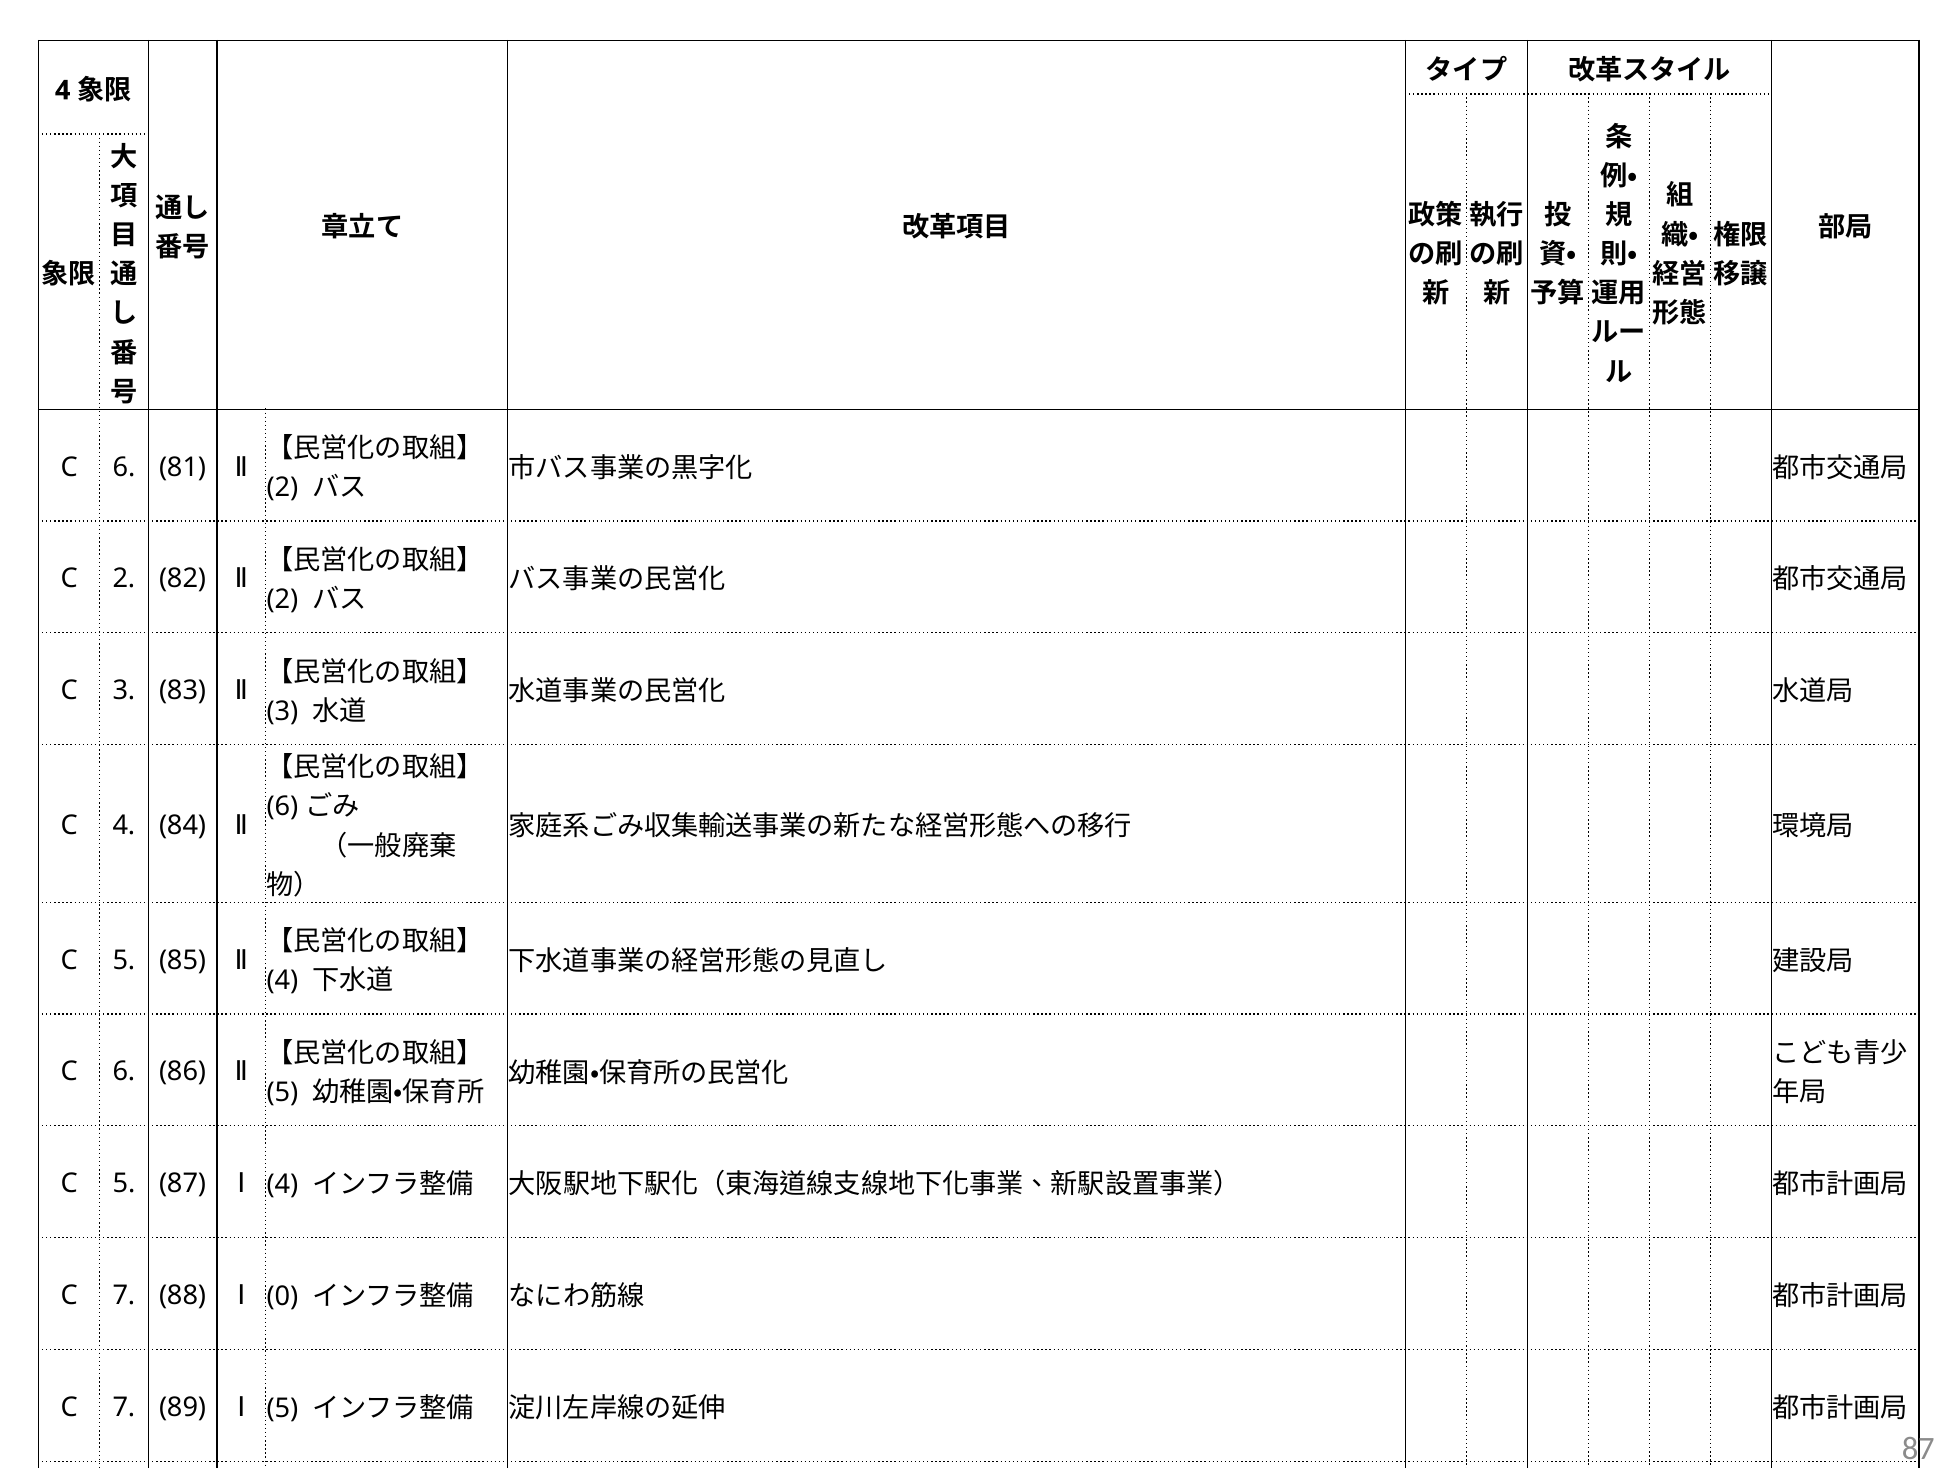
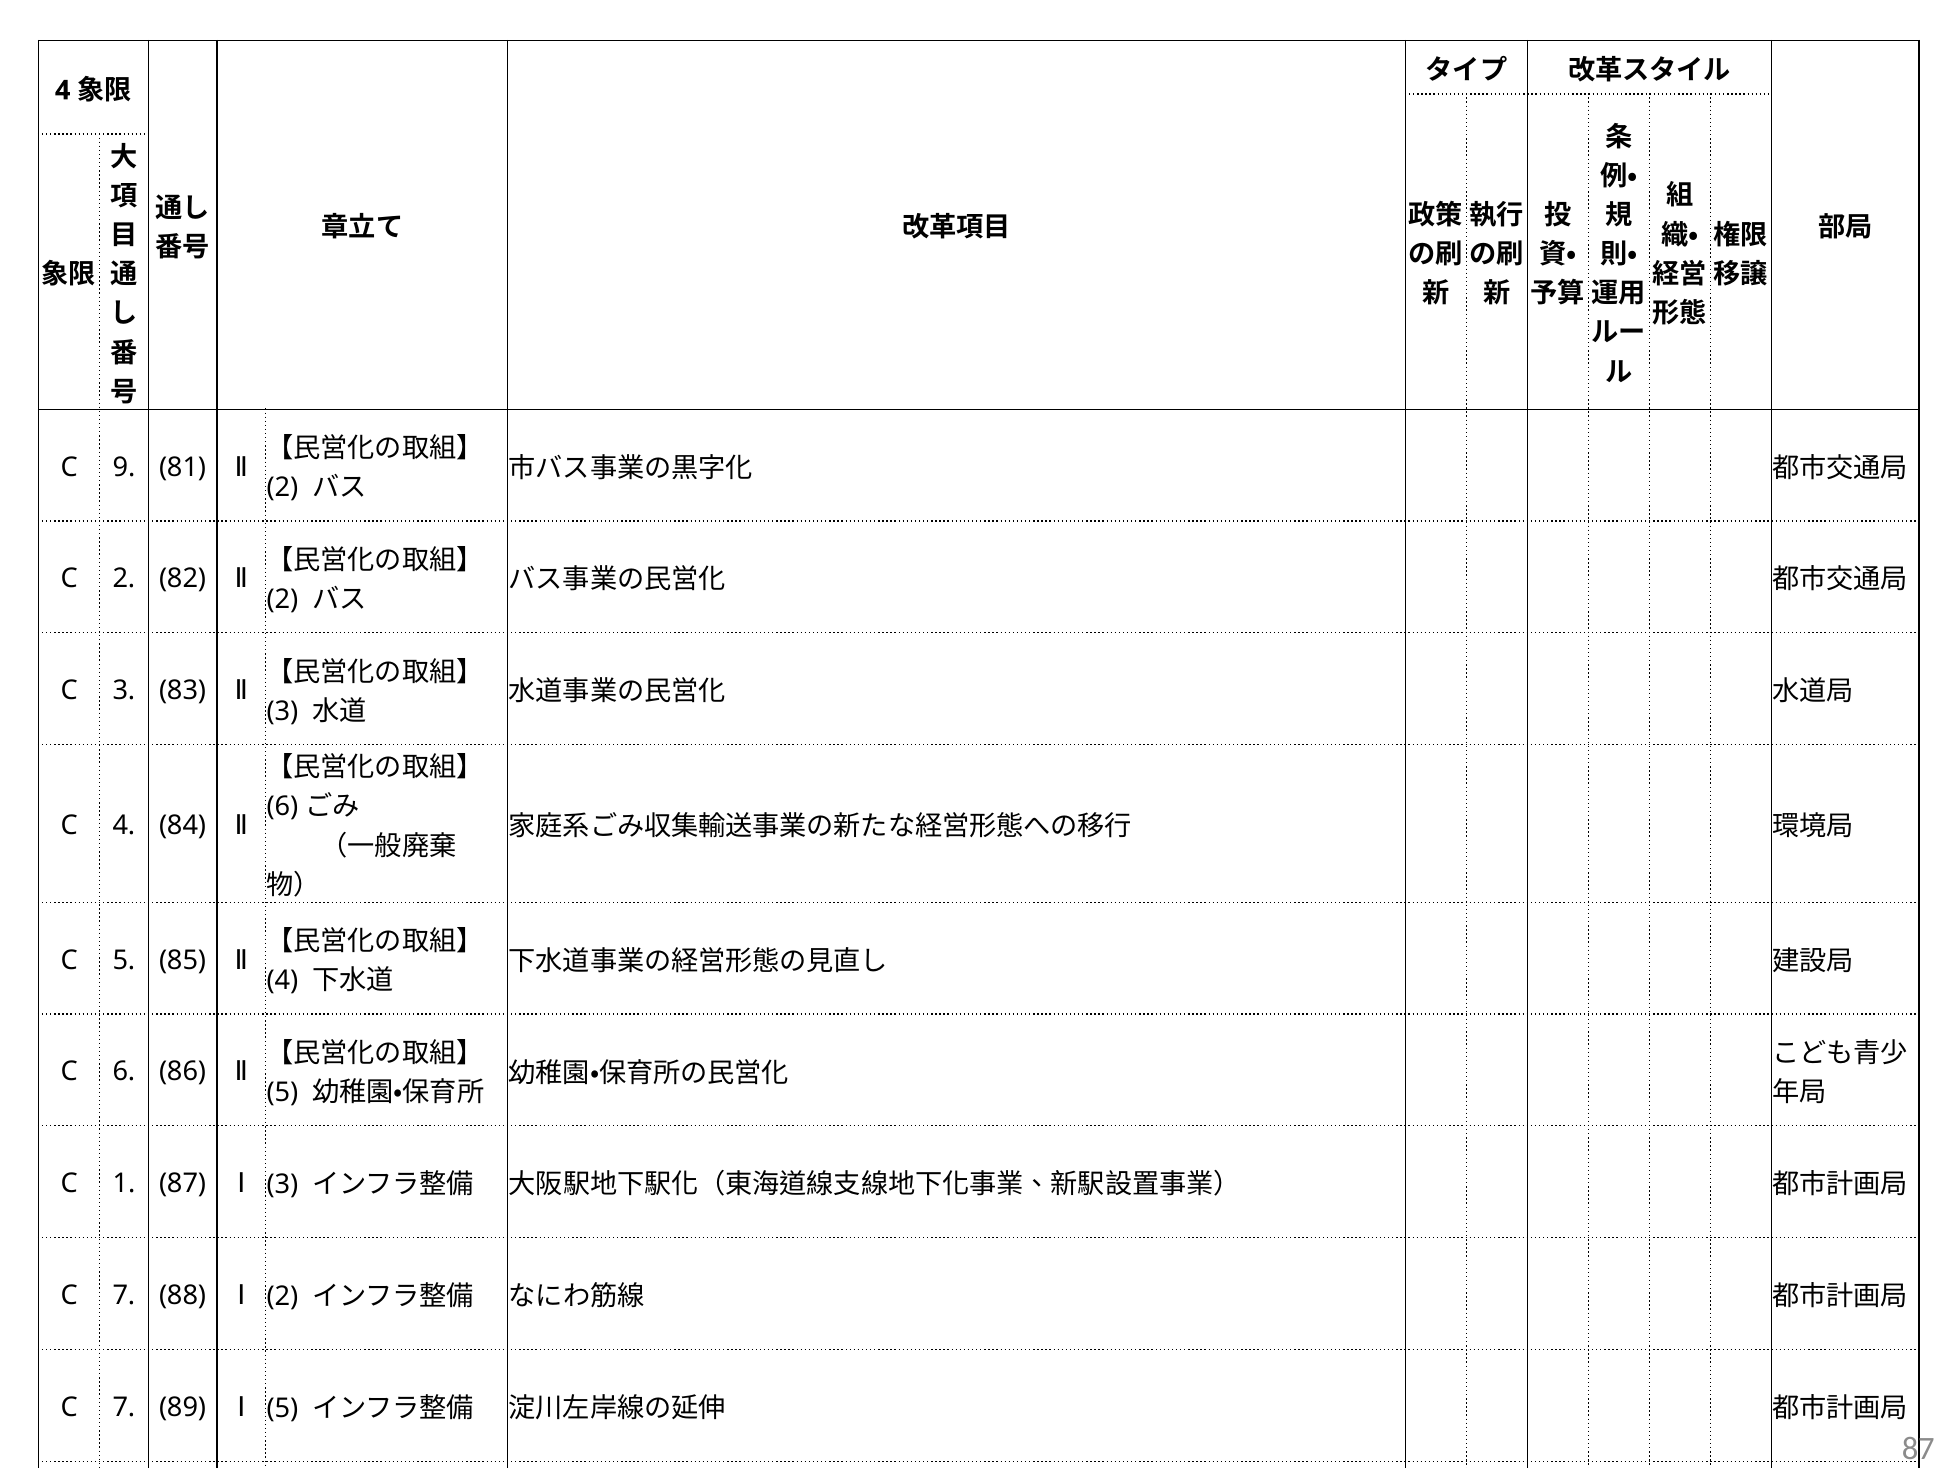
6 at (124, 467): 6 -> 9
5 at (124, 1184): 5 -> 1
Ⅰ 4: 4 -> 3
Ⅰ 0: 0 -> 2
